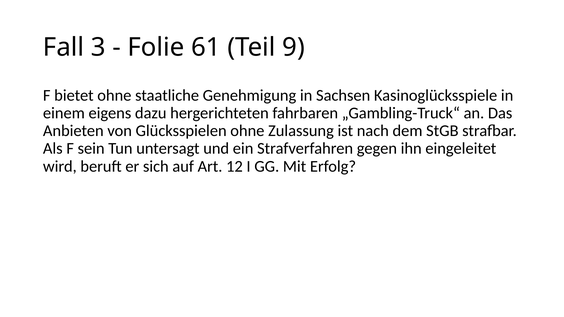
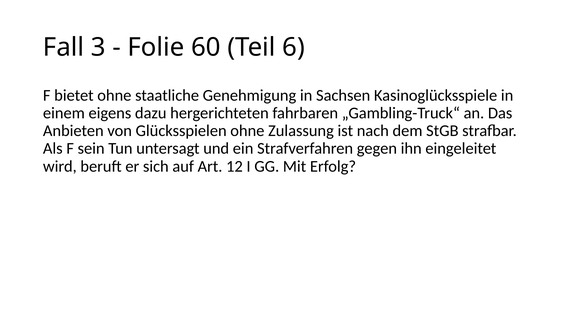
61: 61 -> 60
9: 9 -> 6
